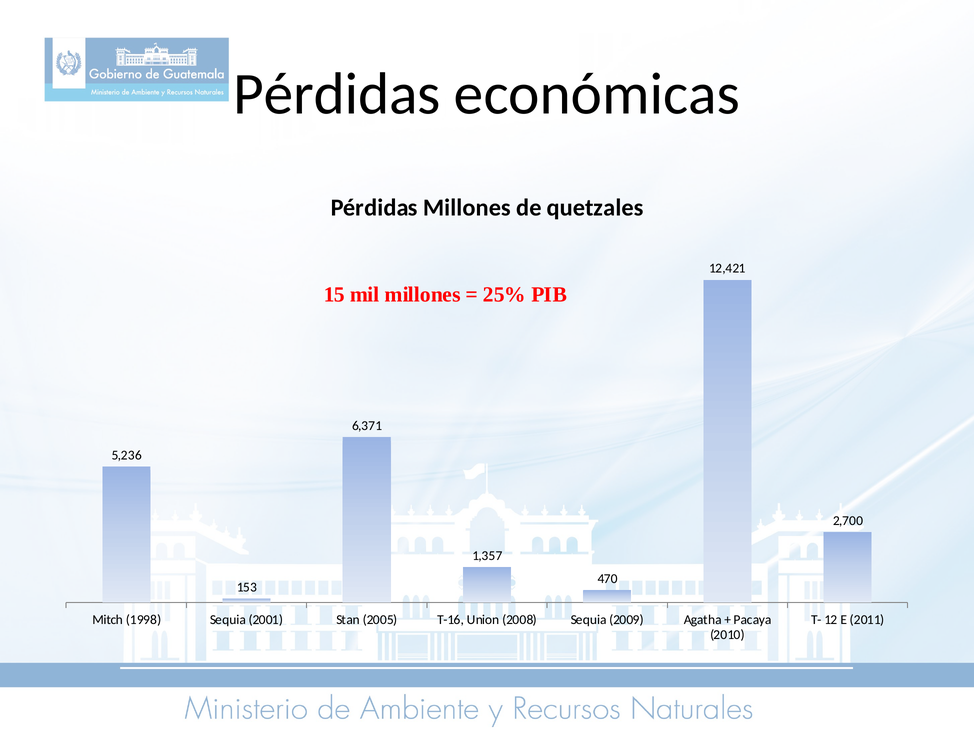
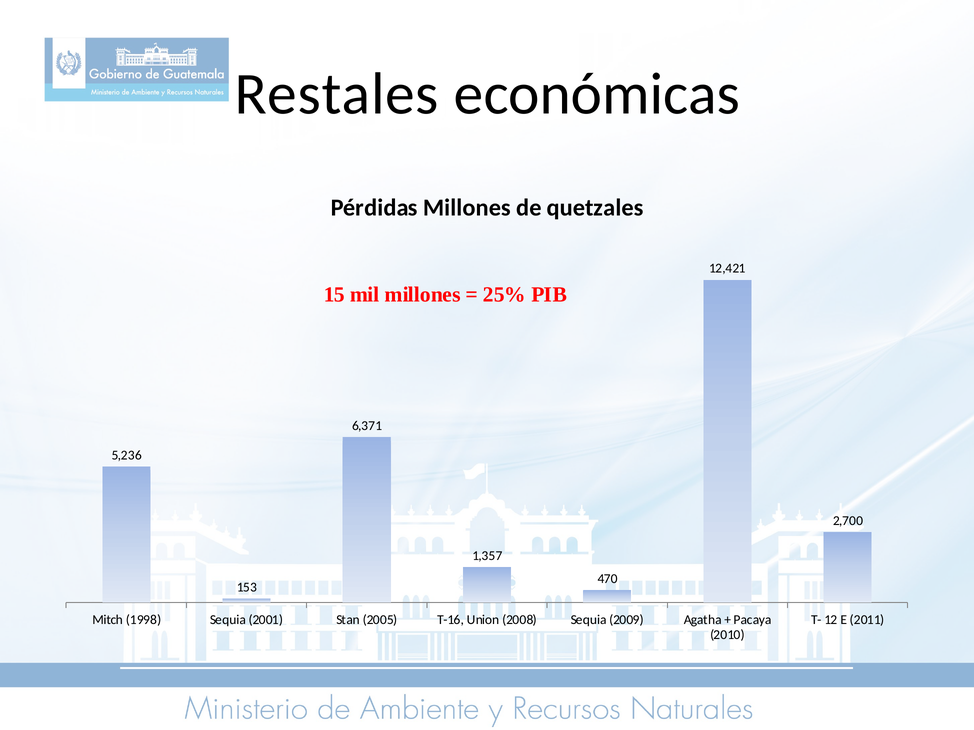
Pérdidas at (337, 94): Pérdidas -> Restales
